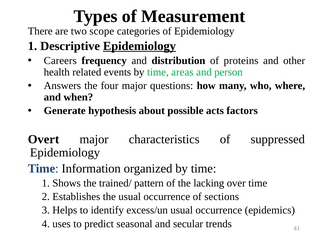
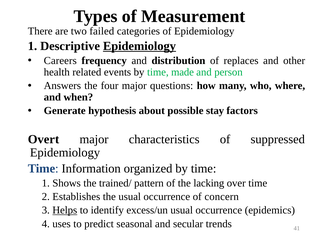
scope: scope -> failed
proteins: proteins -> replaces
areas: areas -> made
acts: acts -> stay
sections: sections -> concern
Helps underline: none -> present
